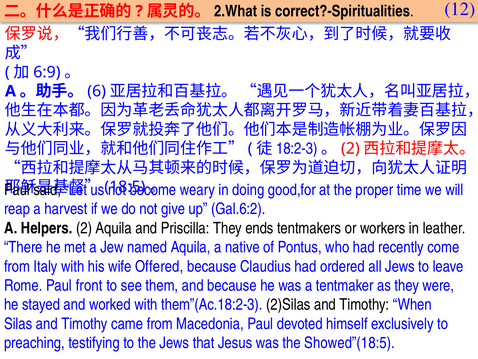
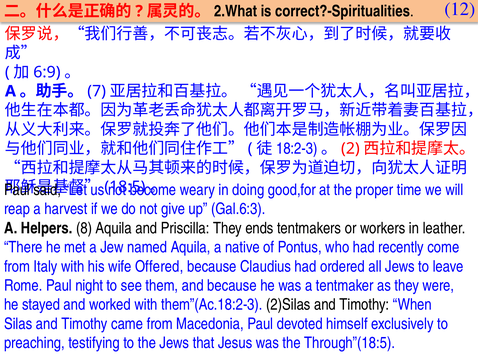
6: 6 -> 7
Gal.6:2: Gal.6:2 -> Gal.6:3
Helpers 2: 2 -> 8
front: front -> night
Showed”(18:5: Showed”(18:5 -> Through”(18:5
